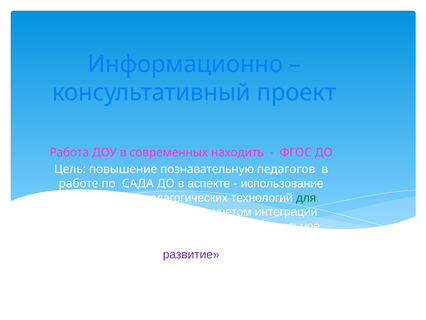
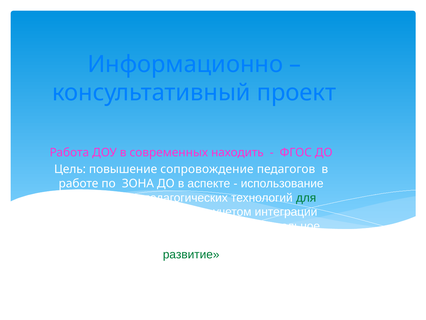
познавательную: познавательную -> сопровождение
САДА: САДА -> ЗОНА
развитие at (191, 254) colour: purple -> green
